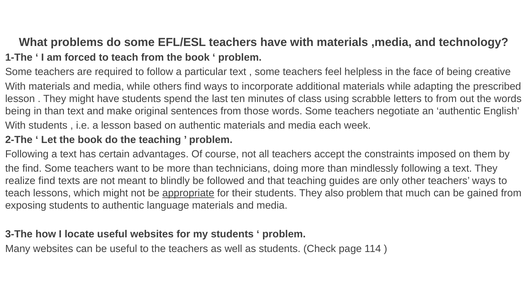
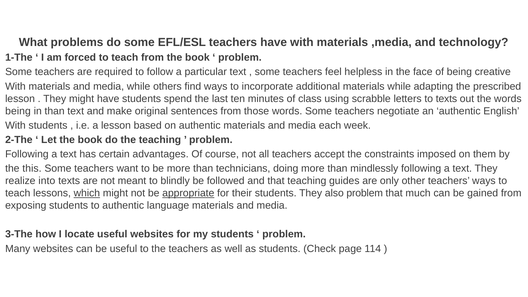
to from: from -> texts
the find: find -> this
realize find: find -> into
which underline: none -> present
